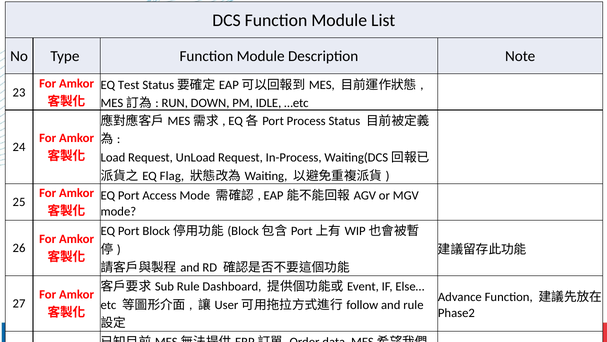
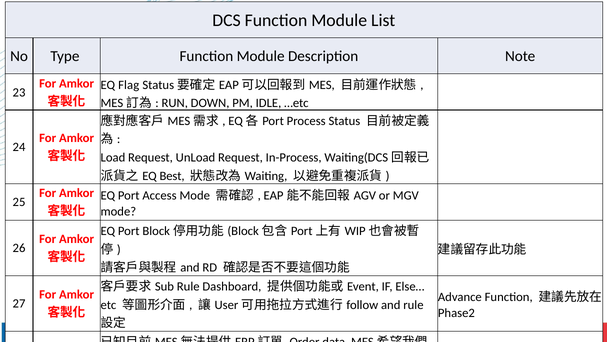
Test: Test -> Flag
Flag: Flag -> Best
